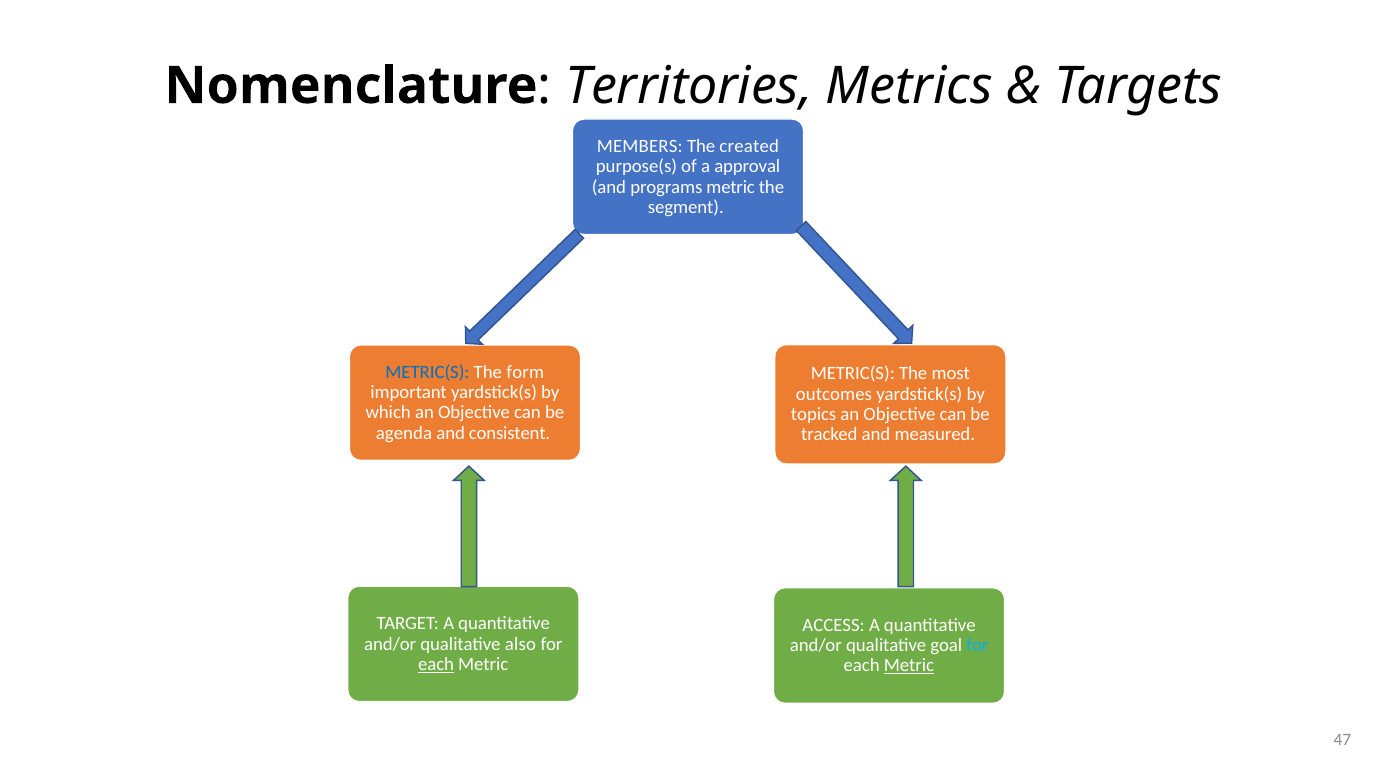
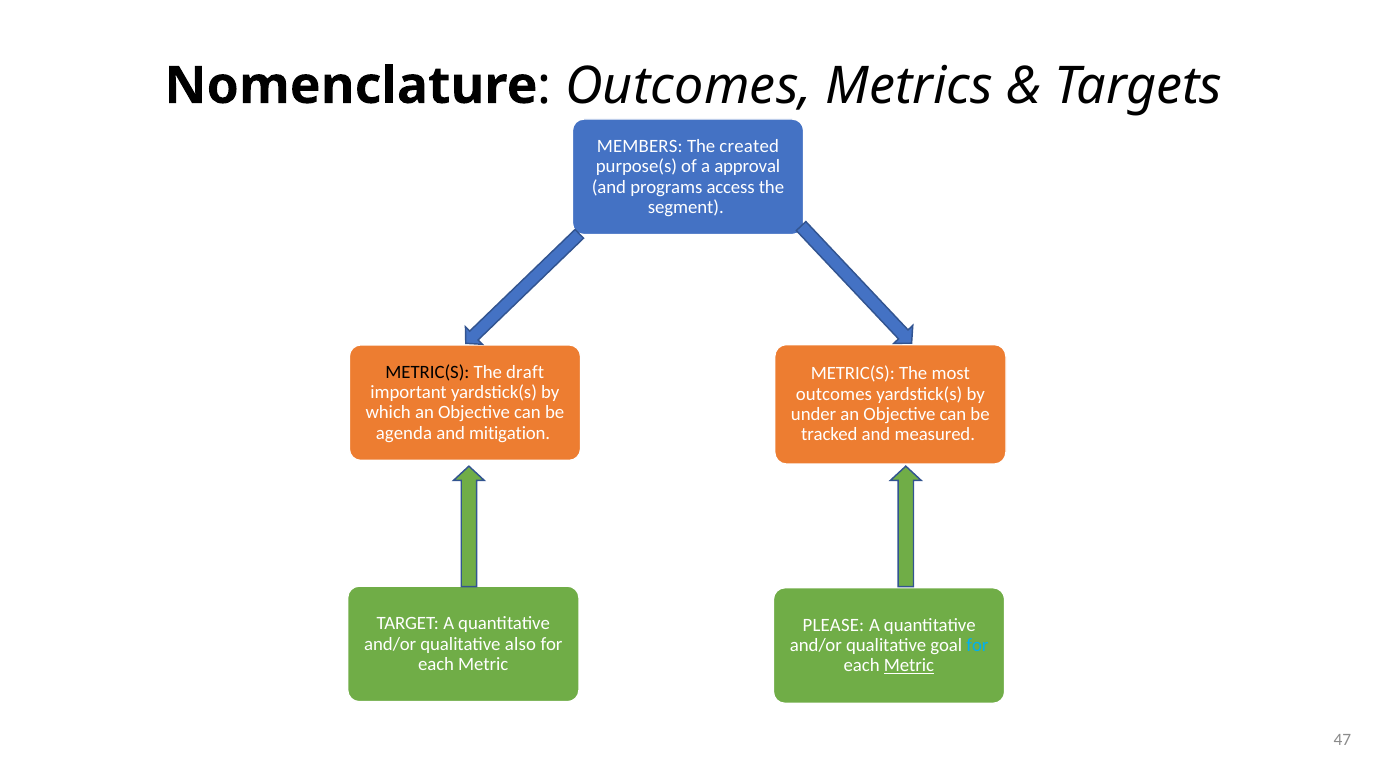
Territories at (689, 86): Territories -> Outcomes
programs metric: metric -> access
METRIC(S at (427, 372) colour: blue -> black
form: form -> draft
topics: topics -> under
consistent: consistent -> mitigation
ACCESS: ACCESS -> PLEASE
each at (436, 664) underline: present -> none
